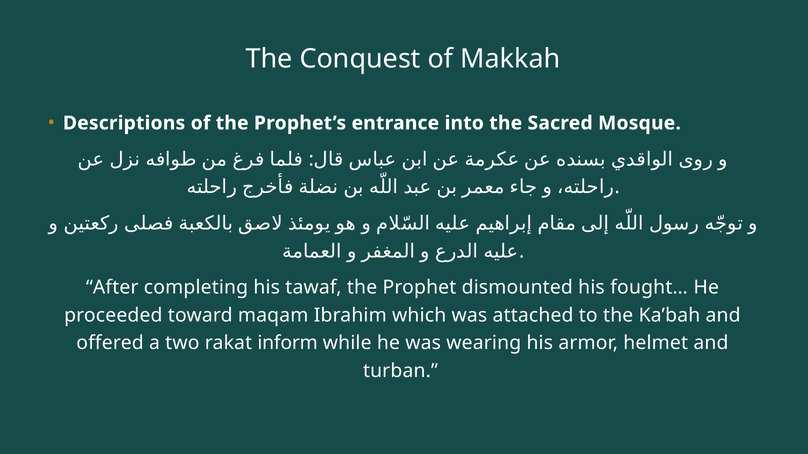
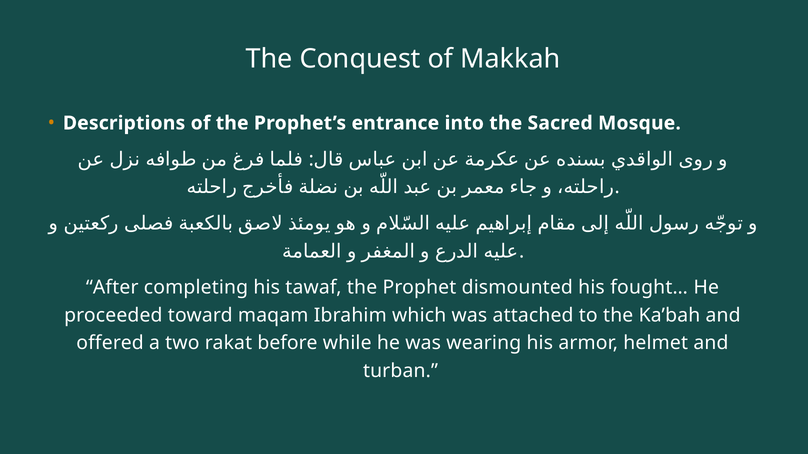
inform: inform -> before
